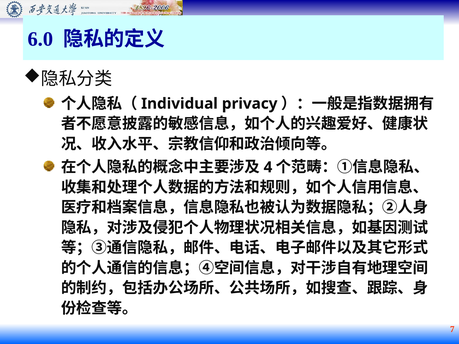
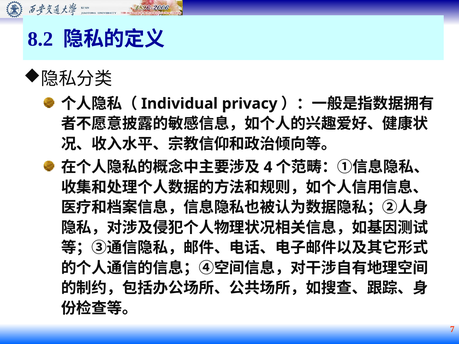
6.0: 6.0 -> 8.2
